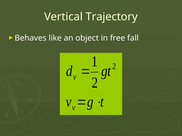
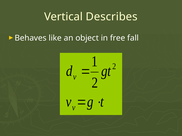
Trajectory: Trajectory -> Describes
